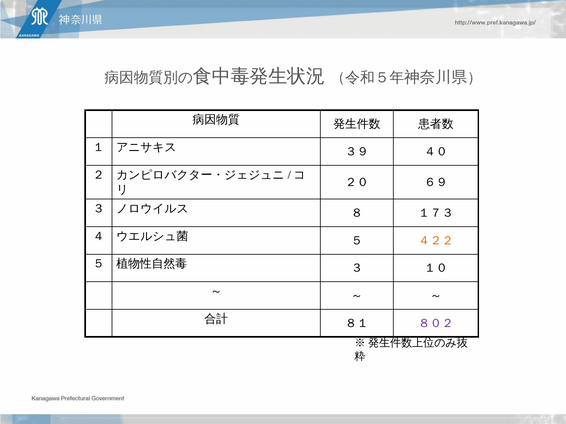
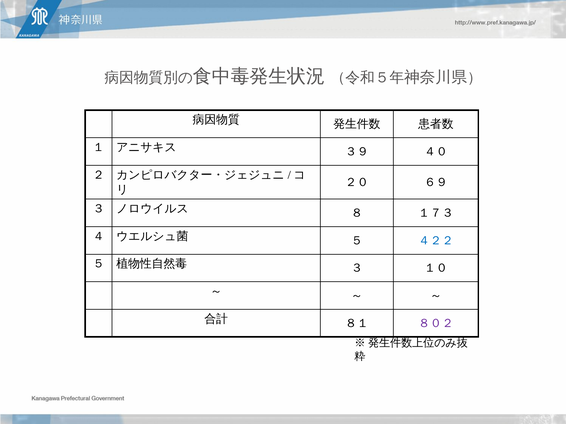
４２２ colour: orange -> blue
